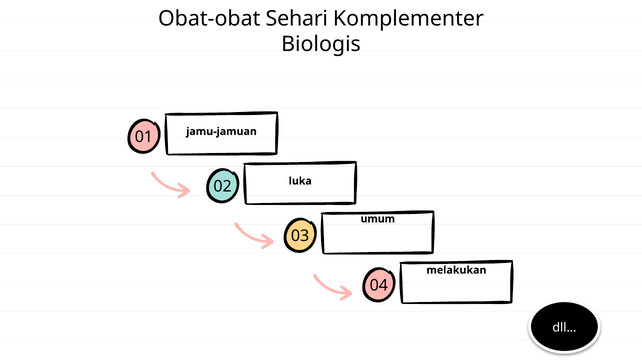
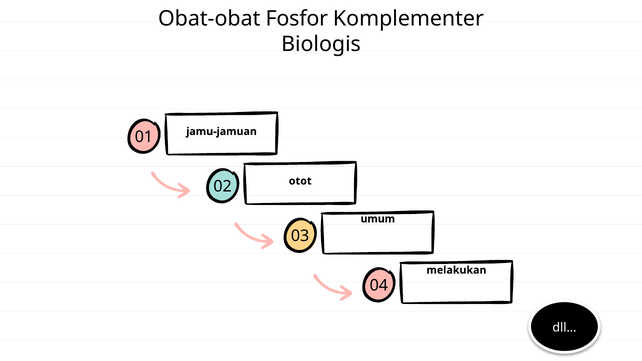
Sehari: Sehari -> Fosfor
luka: luka -> otot
